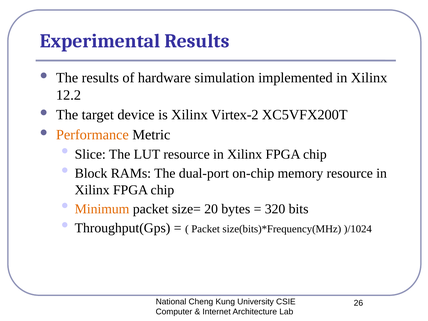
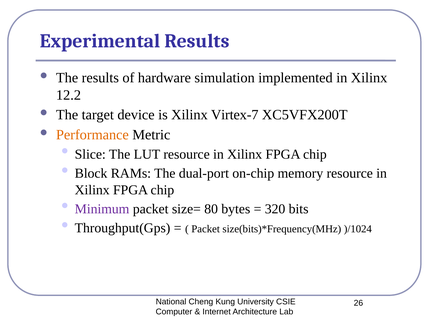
Virtex-2: Virtex-2 -> Virtex-7
Minimum colour: orange -> purple
20: 20 -> 80
